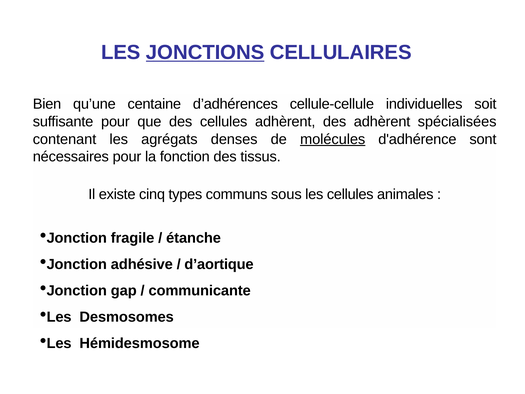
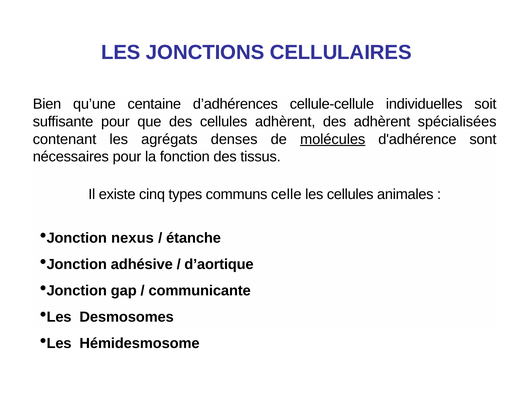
JONCTIONS underline: present -> none
sous: sous -> celle
fragile: fragile -> nexus
